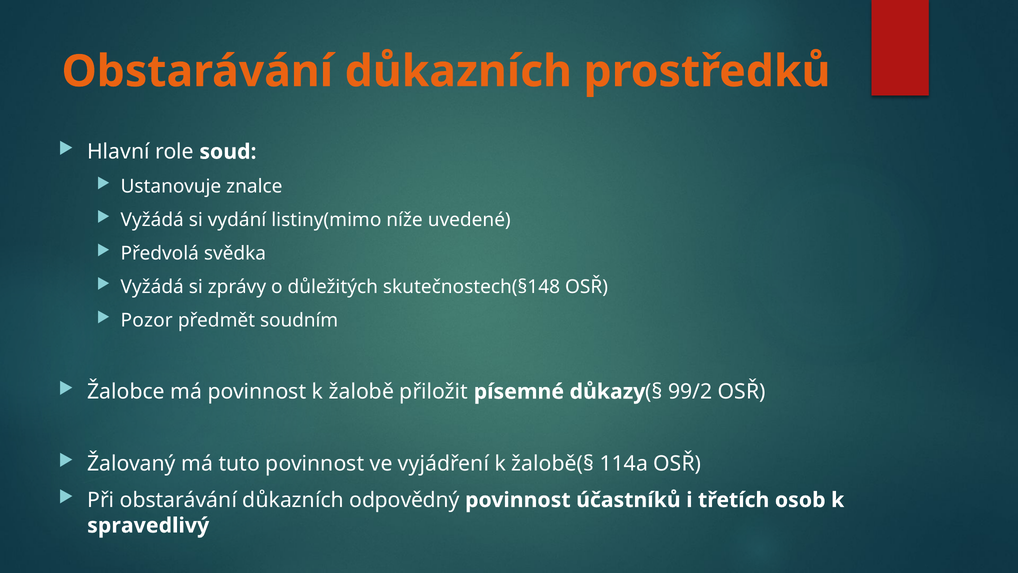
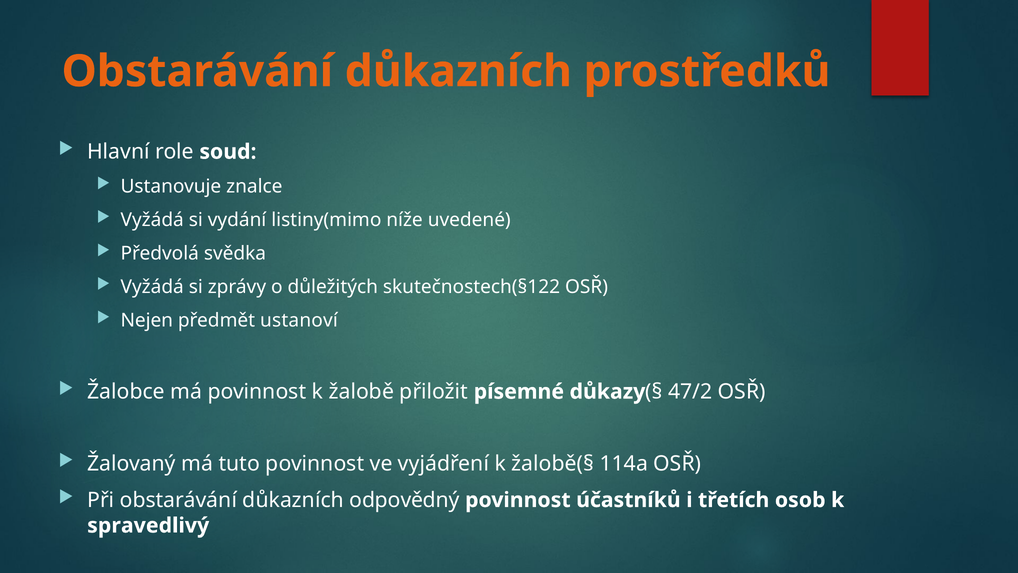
skutečnostech(§148: skutečnostech(§148 -> skutečnostech(§122
Pozor: Pozor -> Nejen
soudním: soudním -> ustanoví
99/2: 99/2 -> 47/2
